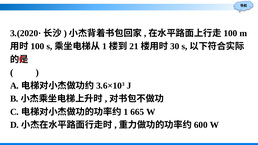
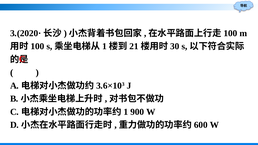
665: 665 -> 900
